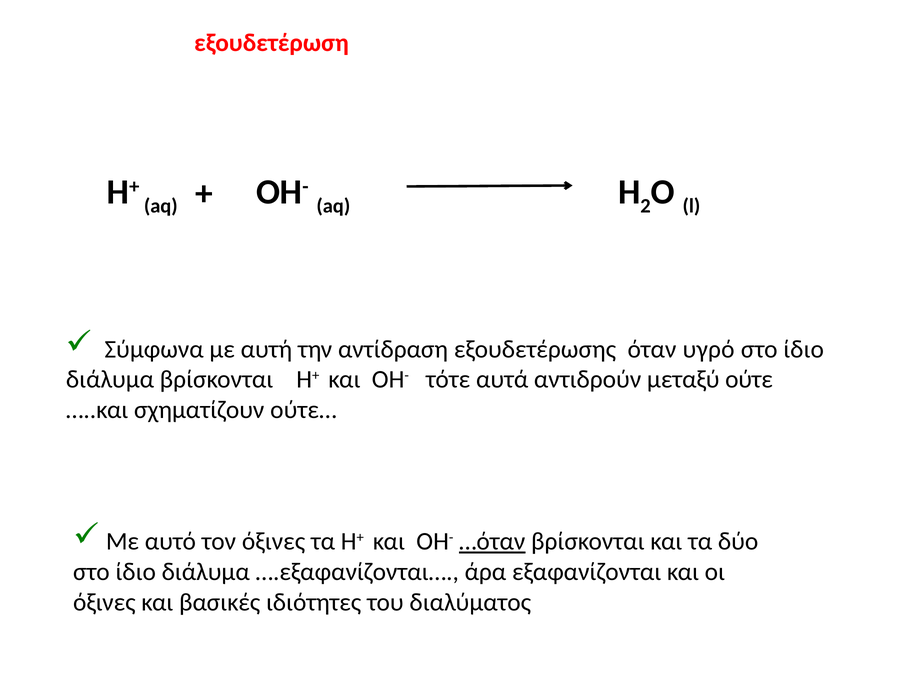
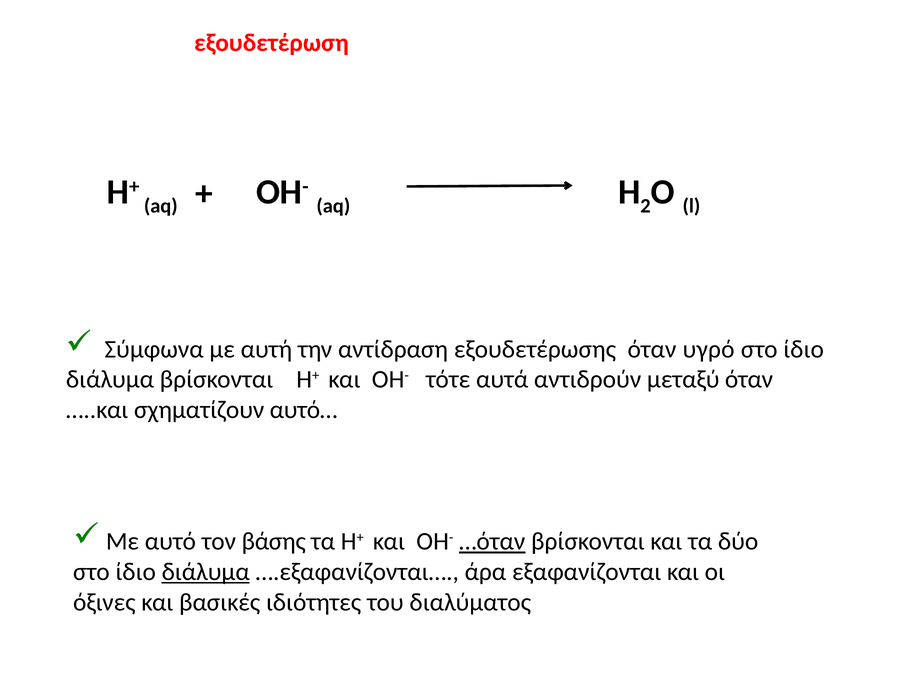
μεταξύ ούτε: ούτε -> όταν
ούτε…: ούτε… -> αυτό…
τον όξινες: όξινες -> βάσης
διάλυμα at (206, 572) underline: none -> present
